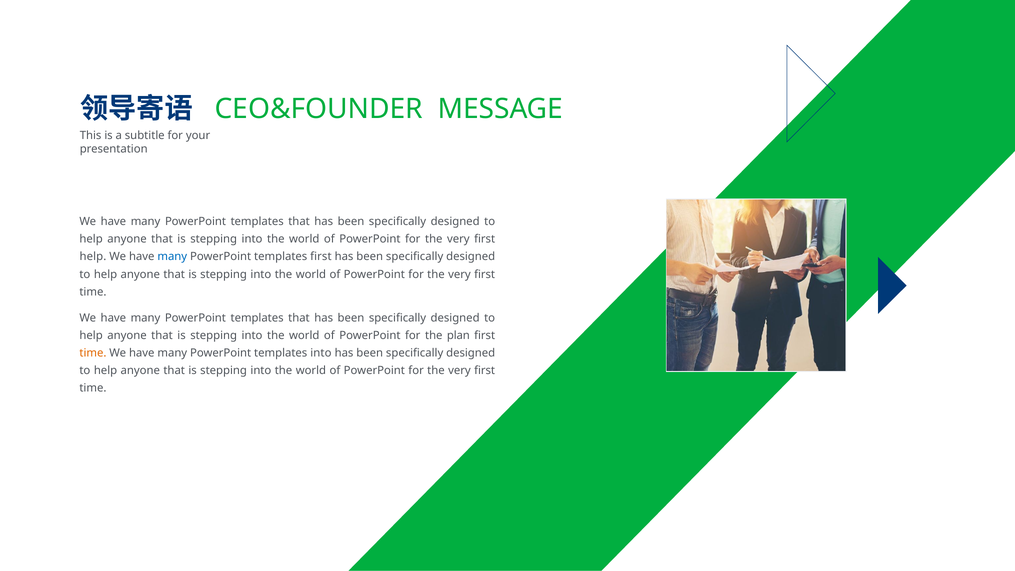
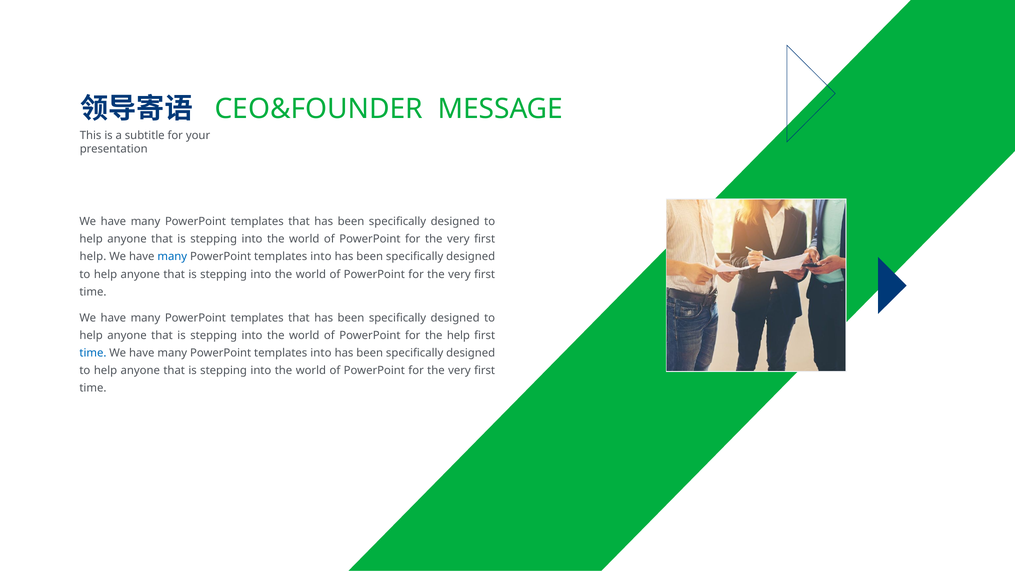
first at (321, 257): first -> into
the plan: plan -> help
time at (93, 353) colour: orange -> blue
